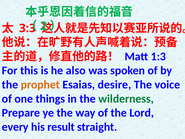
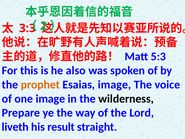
1:3: 1:3 -> 5:3
Esaias desire: desire -> image
one things: things -> image
wilderness colour: green -> black
every: every -> liveth
